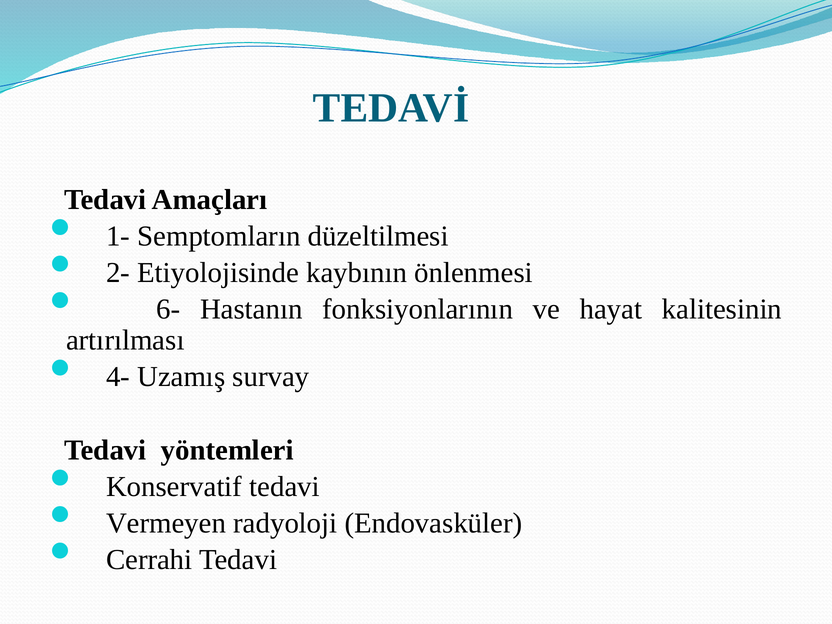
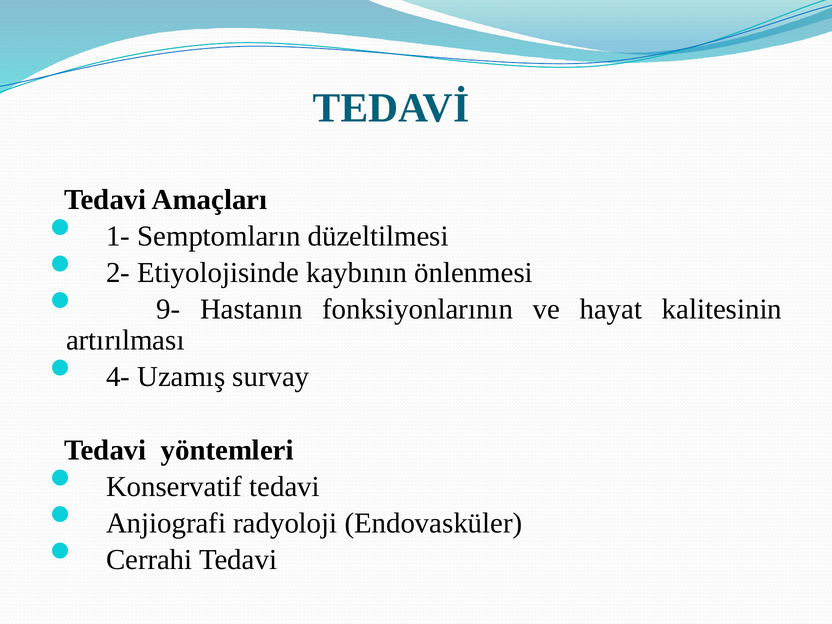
6-: 6- -> 9-
Vermeyen: Vermeyen -> Anjiografi
